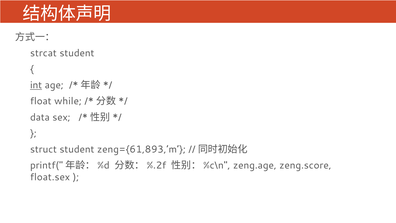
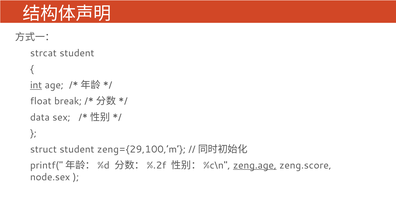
while: while -> break
zeng={61,893,’m: zeng={61,893,’m -> zeng={29,100,’m
zeng.age underline: none -> present
float.sex: float.sex -> node.sex
